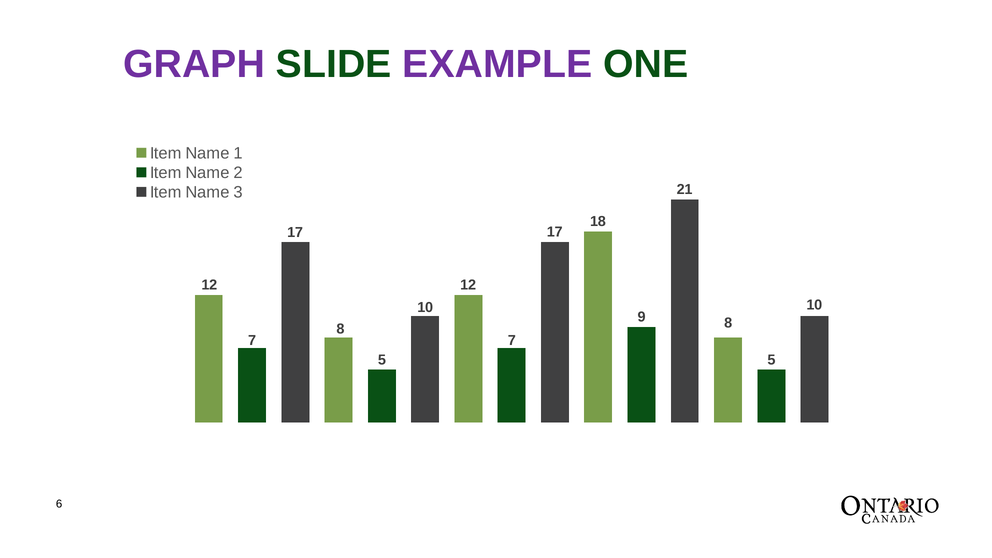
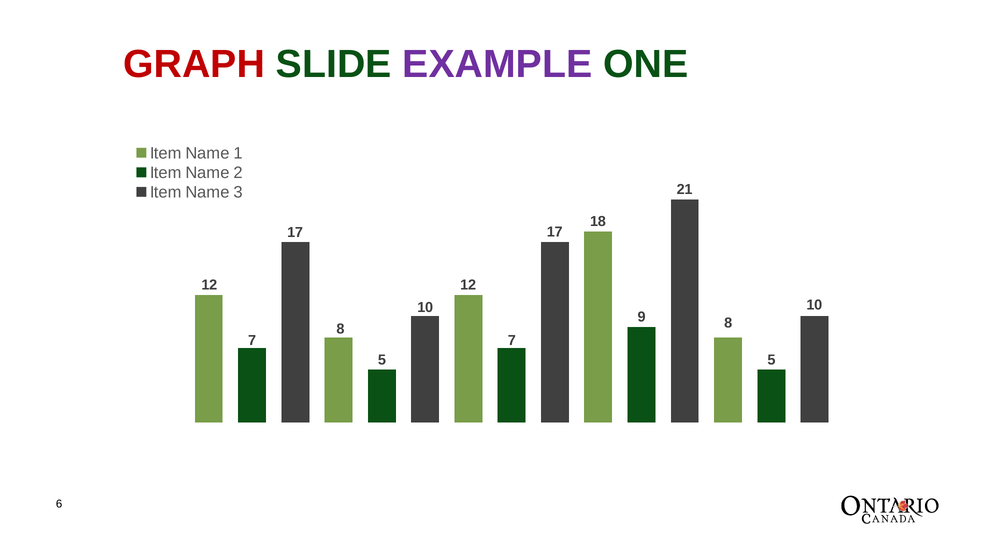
GRAPH colour: purple -> red
